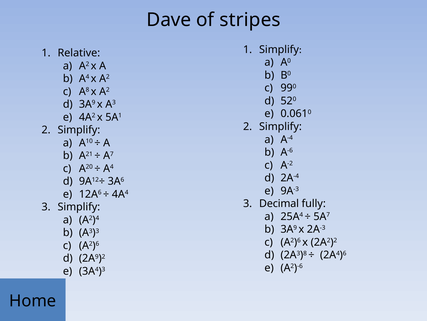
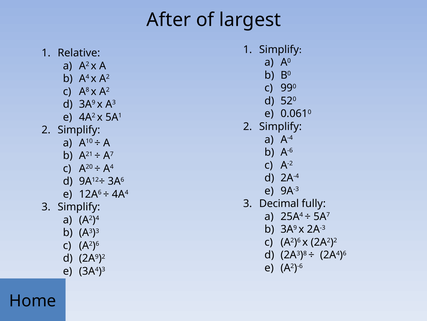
Dave: Dave -> After
stripes: stripes -> largest
